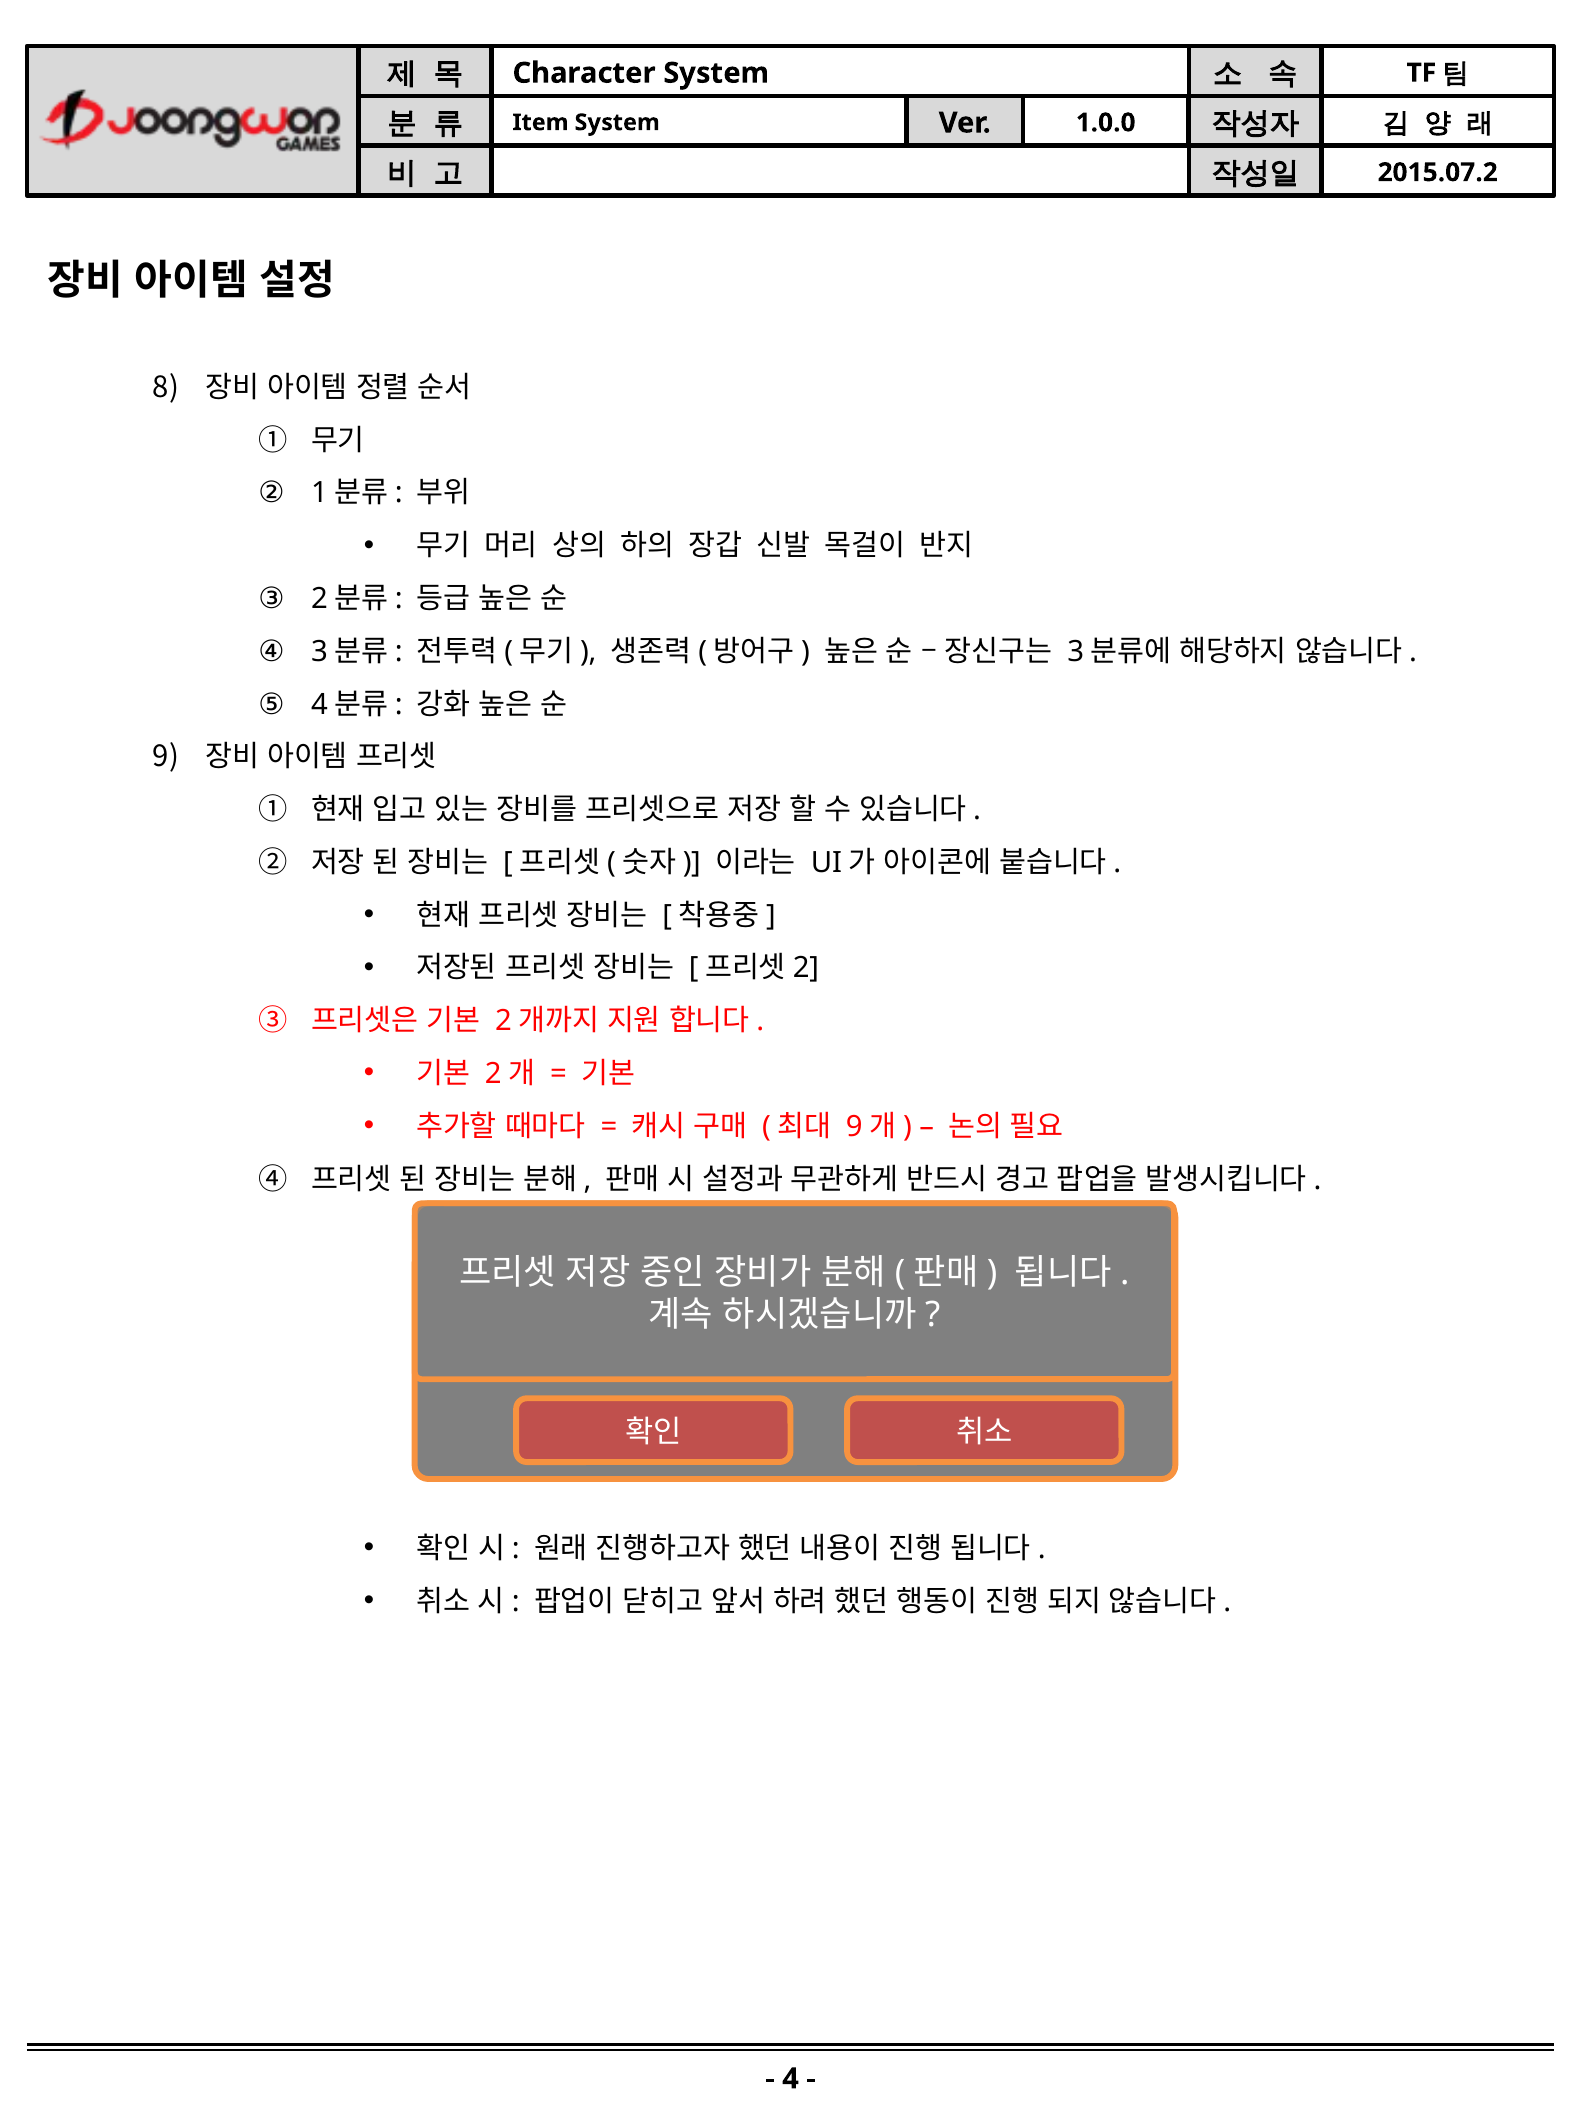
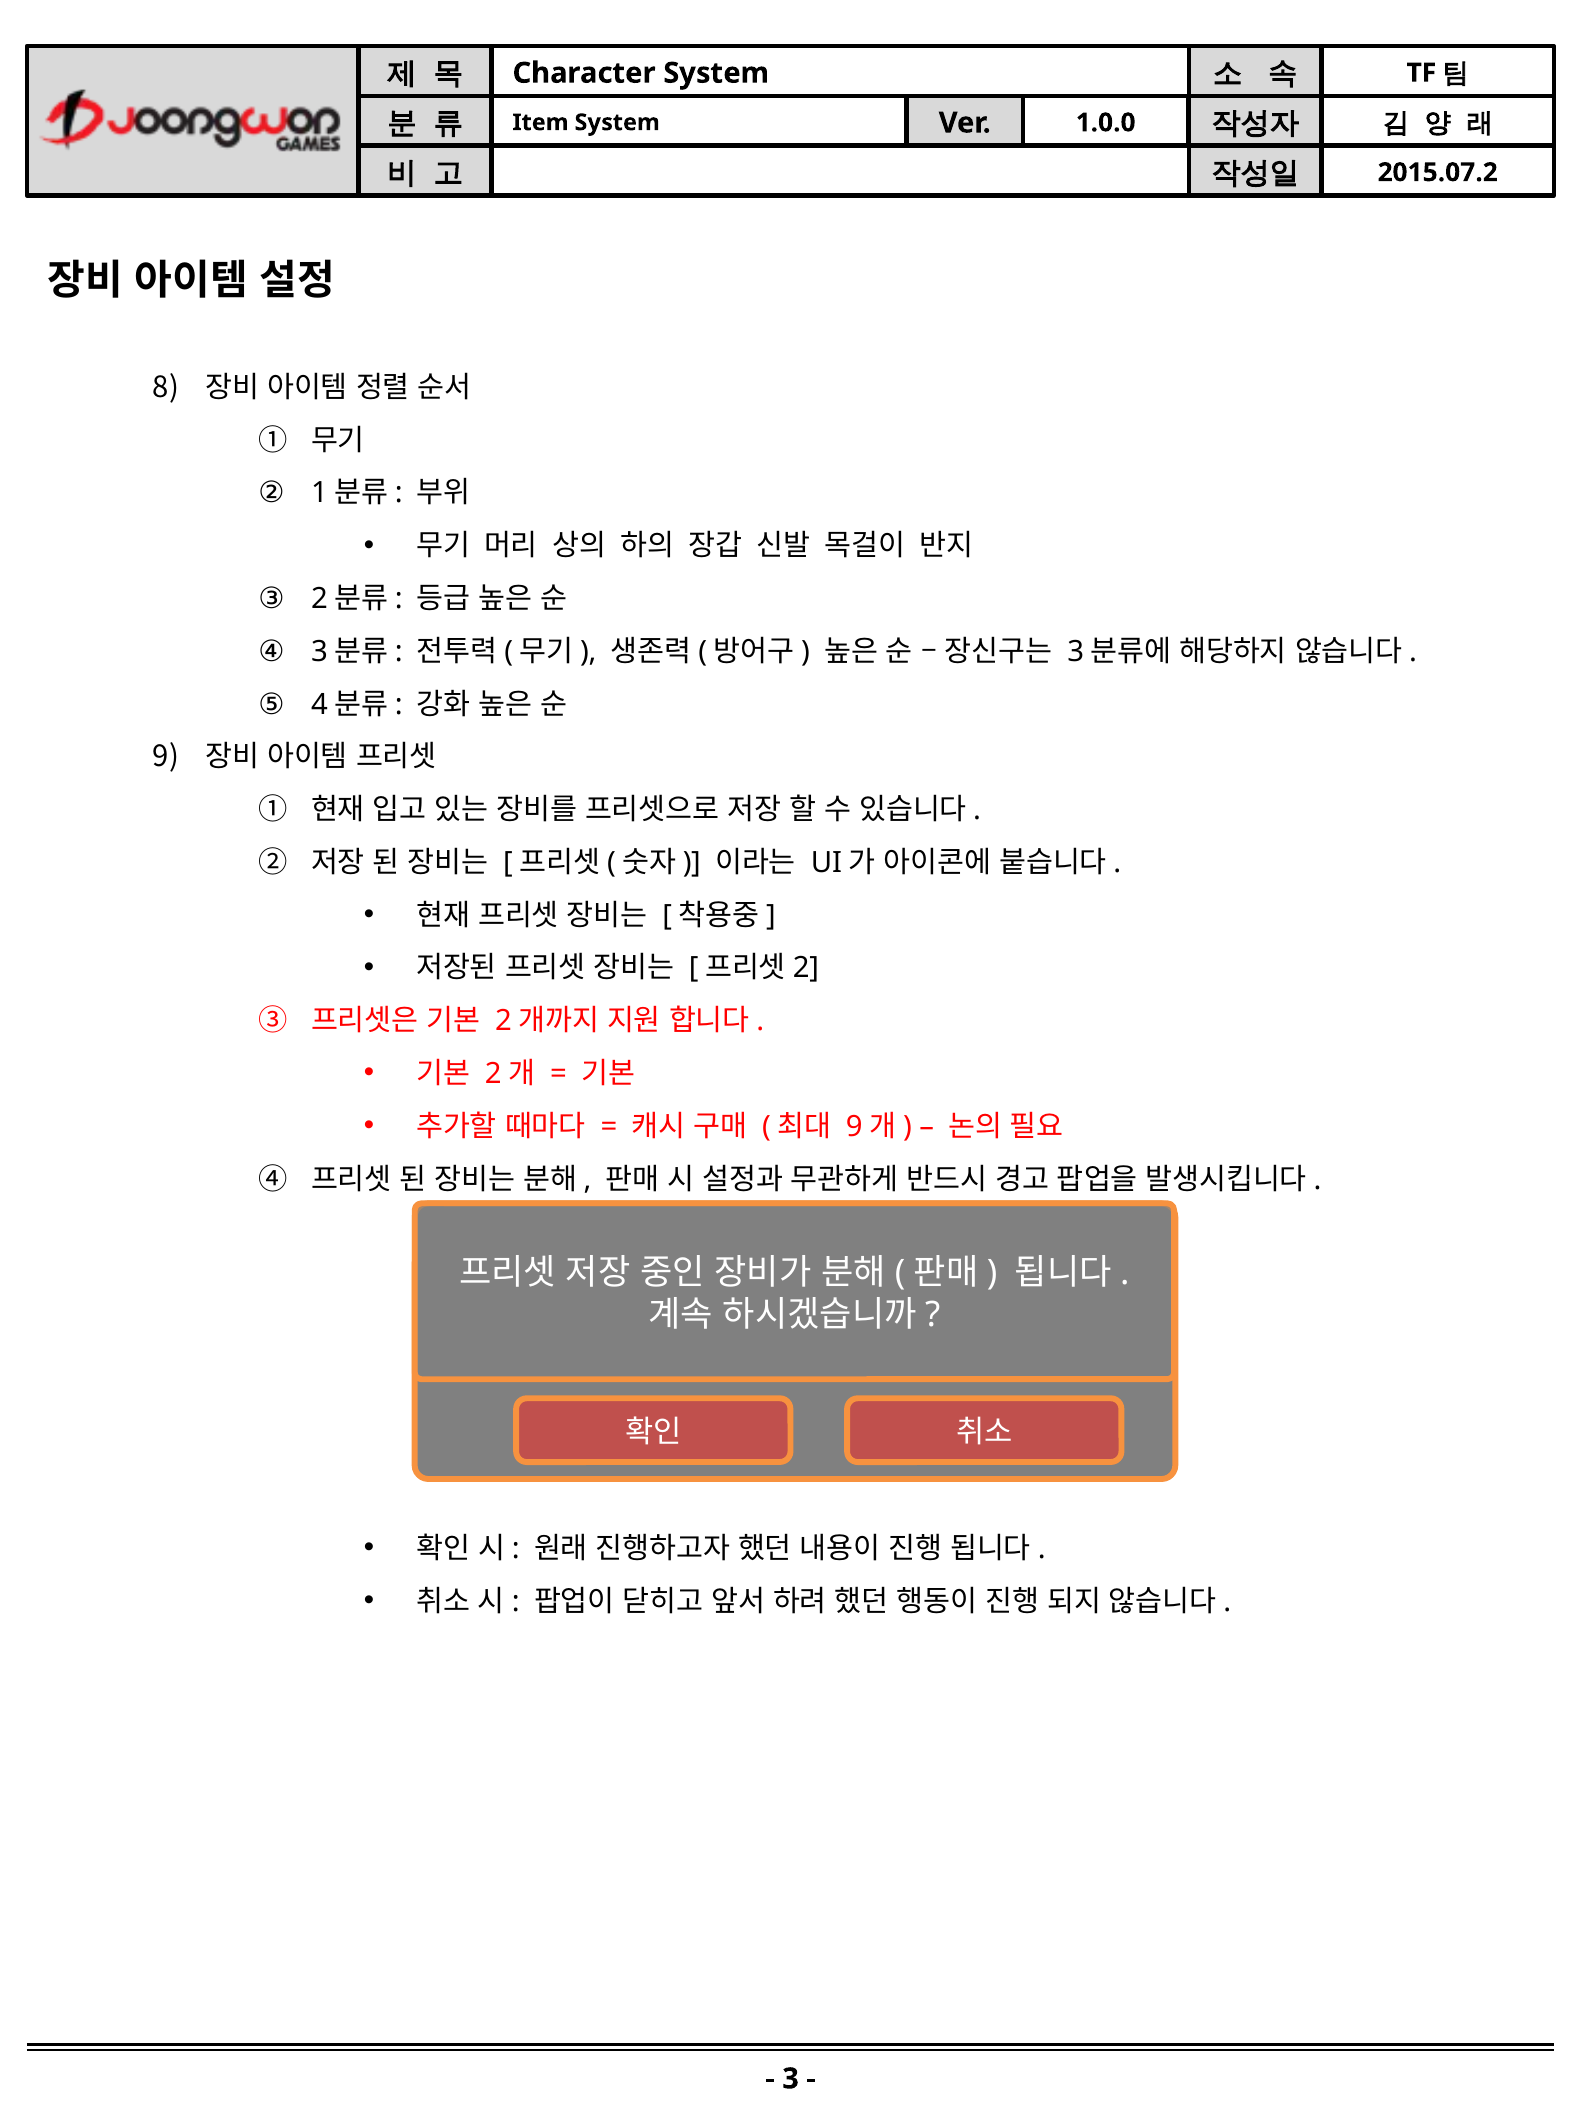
4: 4 -> 3
